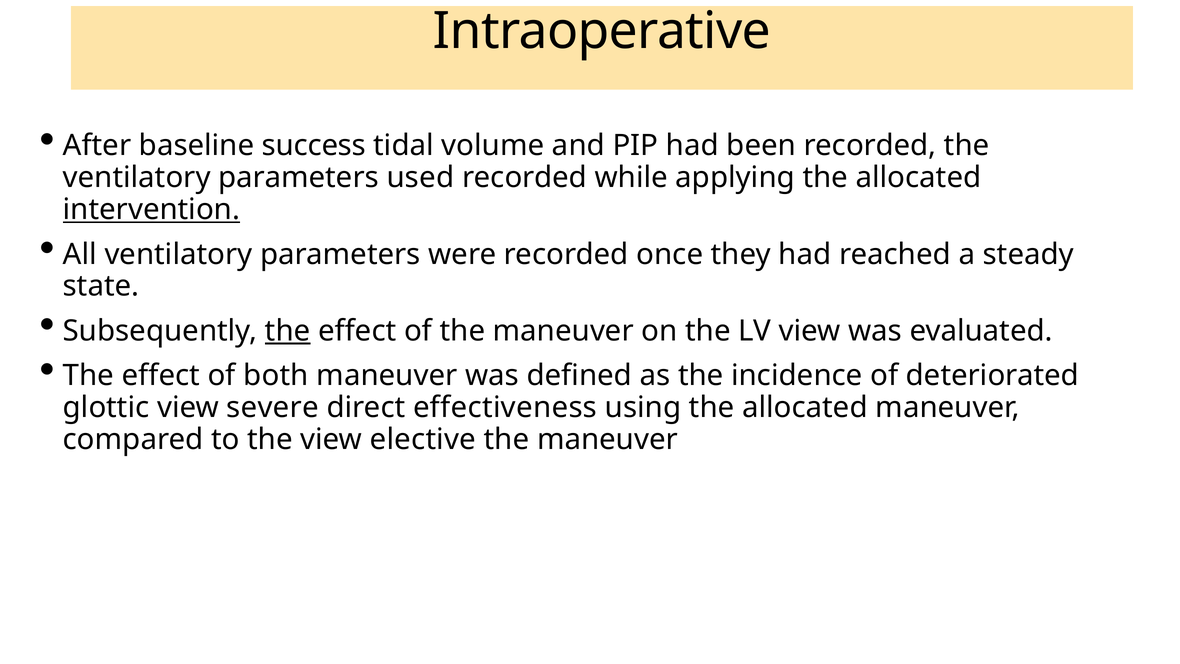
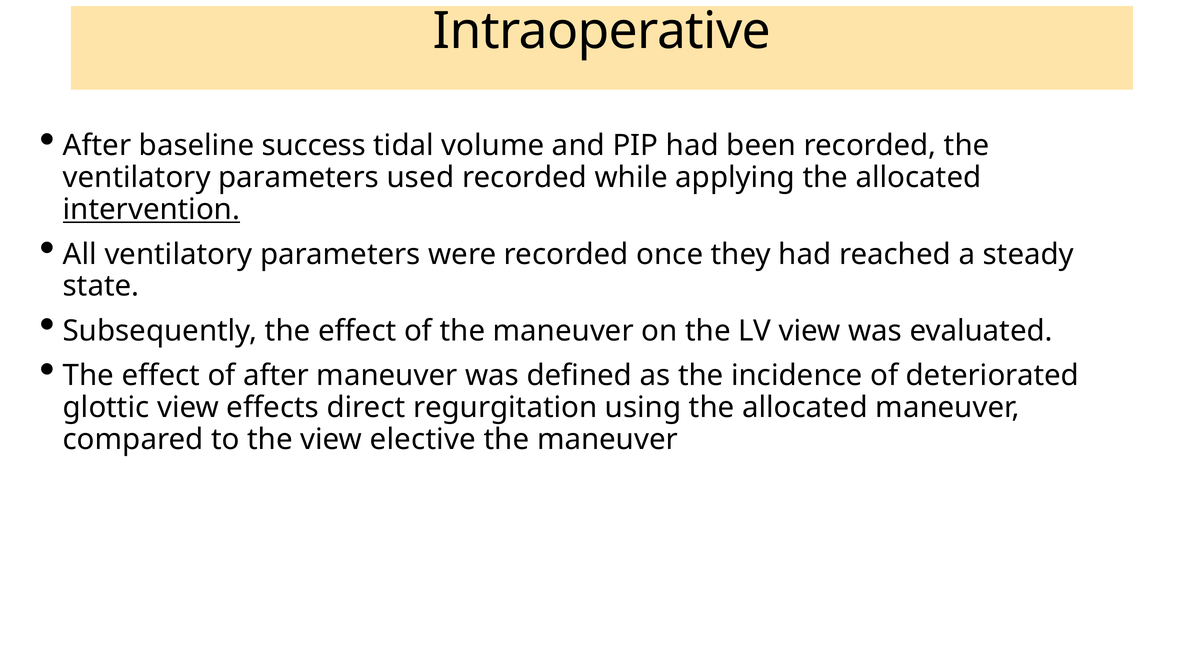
the at (288, 331) underline: present -> none
of both: both -> after
severe: severe -> effects
effectiveness: effectiveness -> regurgitation
